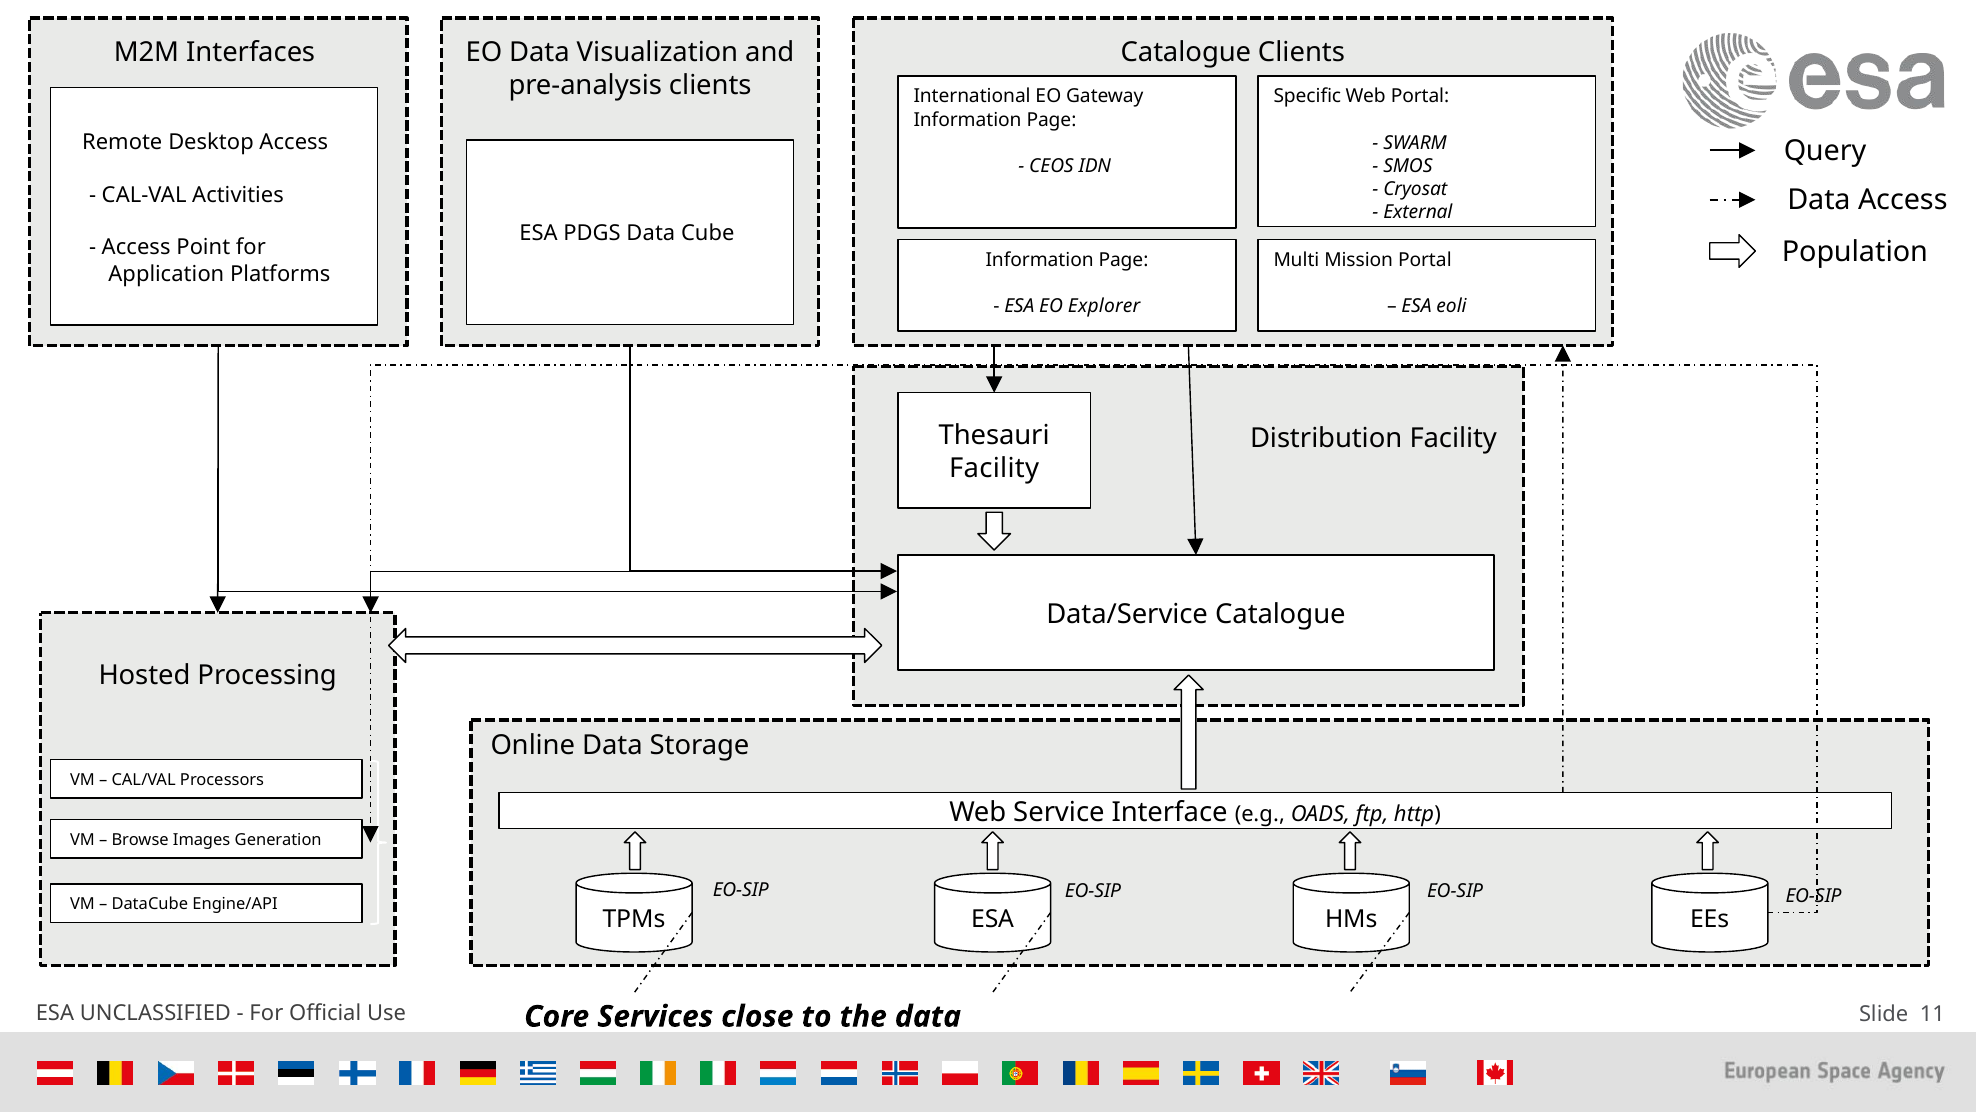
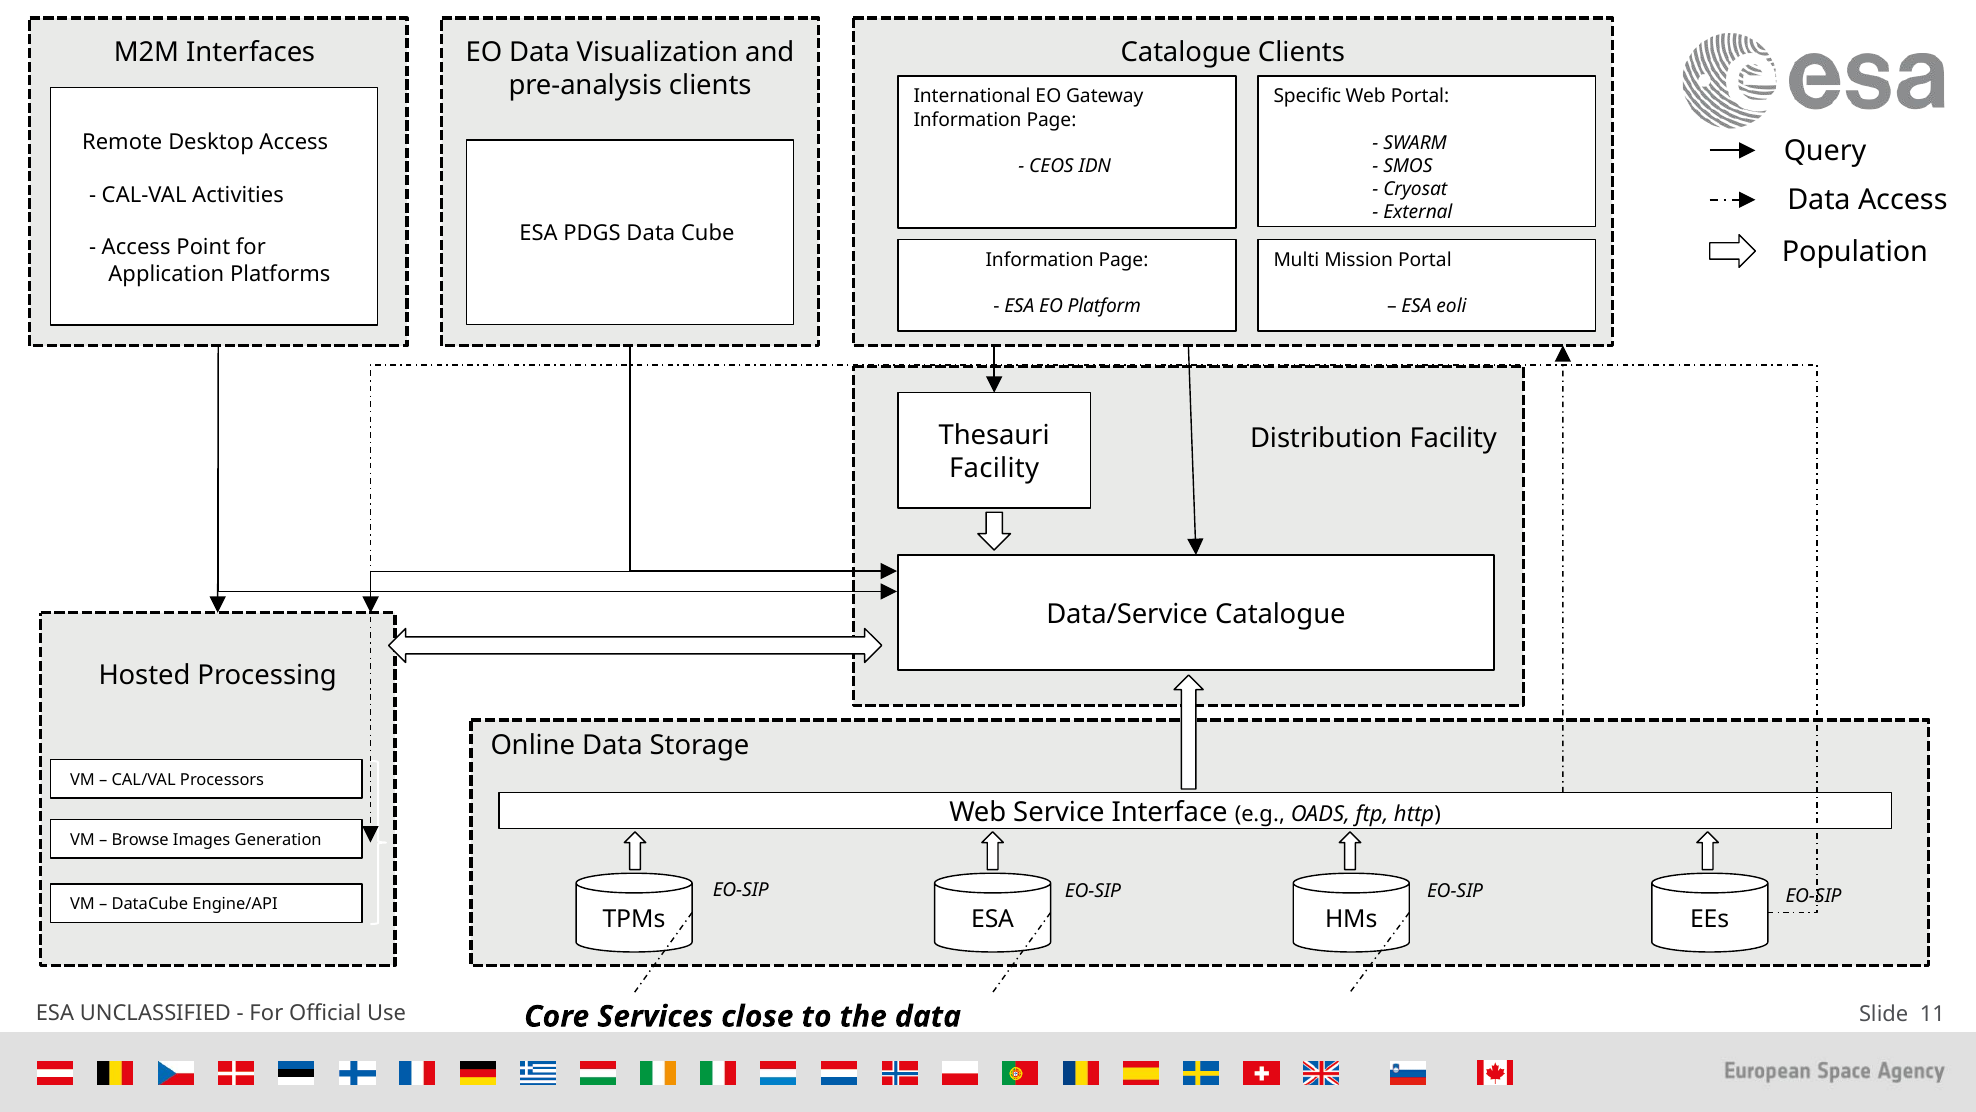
Explorer: Explorer -> Platform
